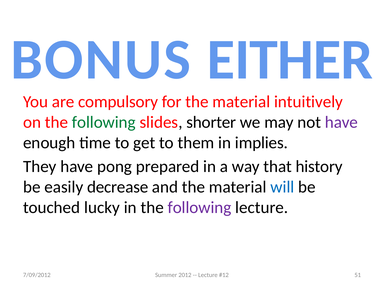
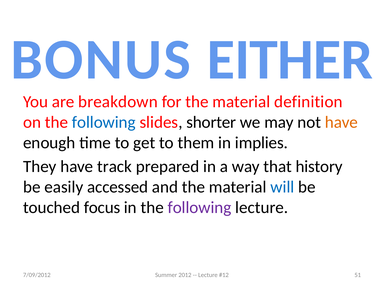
compulsory: compulsory -> breakdown
intuitively: intuitively -> definition
following at (104, 122) colour: green -> blue
have at (341, 122) colour: purple -> orange
pong: pong -> track
decrease: decrease -> accessed
lucky: lucky -> focus
